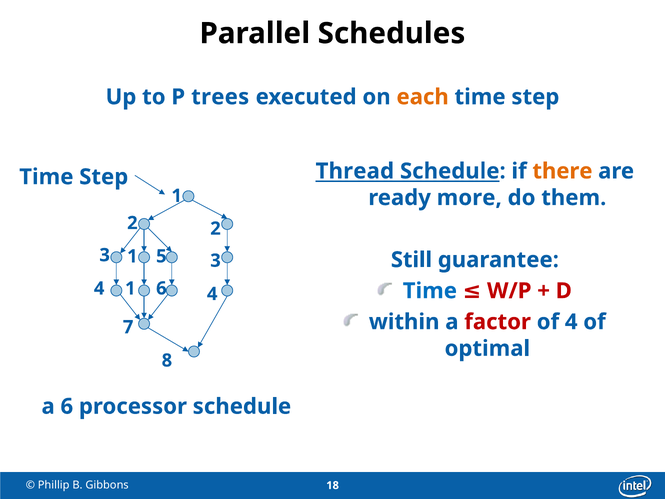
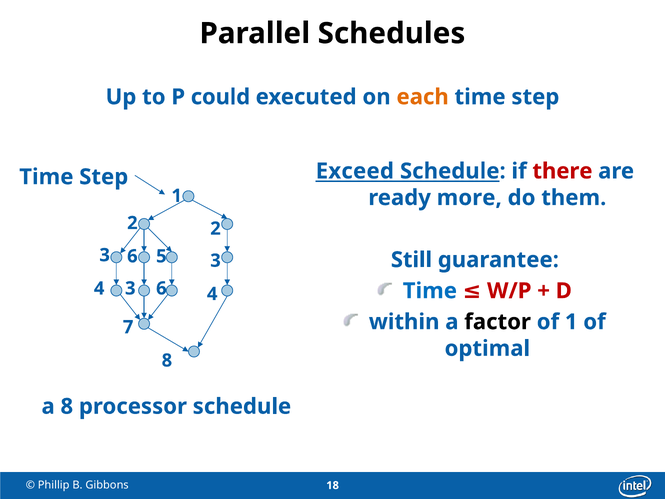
trees: trees -> could
Thread: Thread -> Exceed
there colour: orange -> red
3 1: 1 -> 6
4 1: 1 -> 3
factor colour: red -> black
of 4: 4 -> 1
a 6: 6 -> 8
